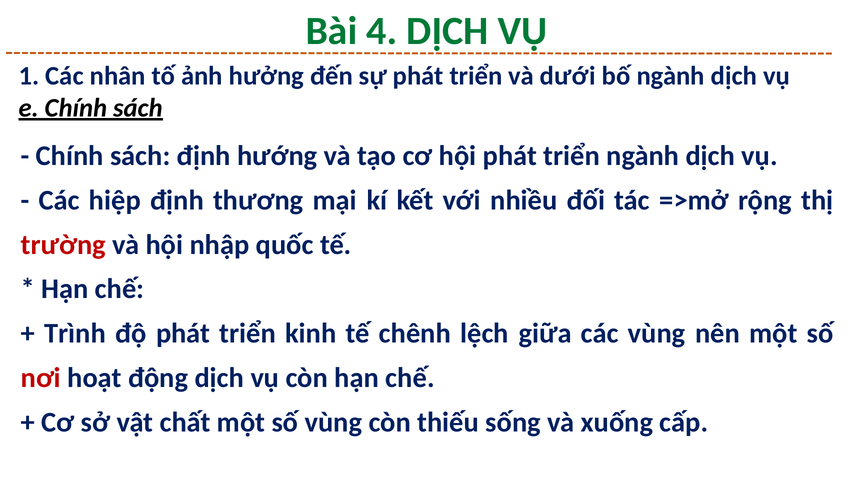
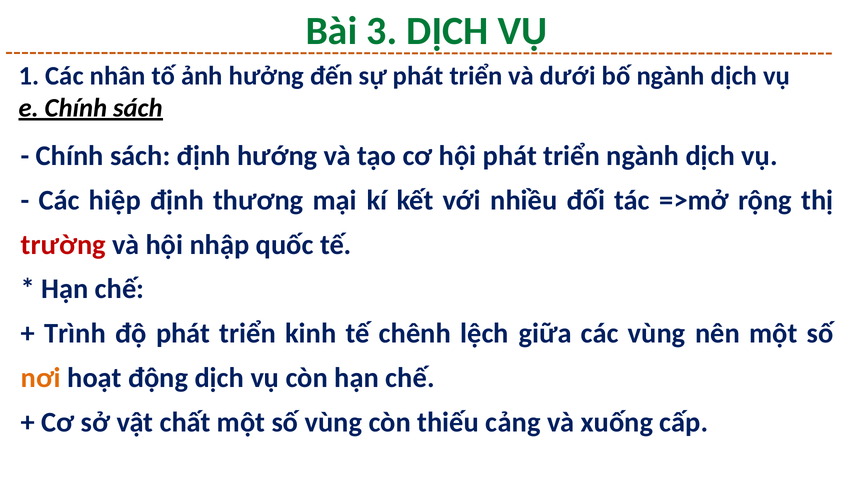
4: 4 -> 3
nơi colour: red -> orange
sống: sống -> cảng
